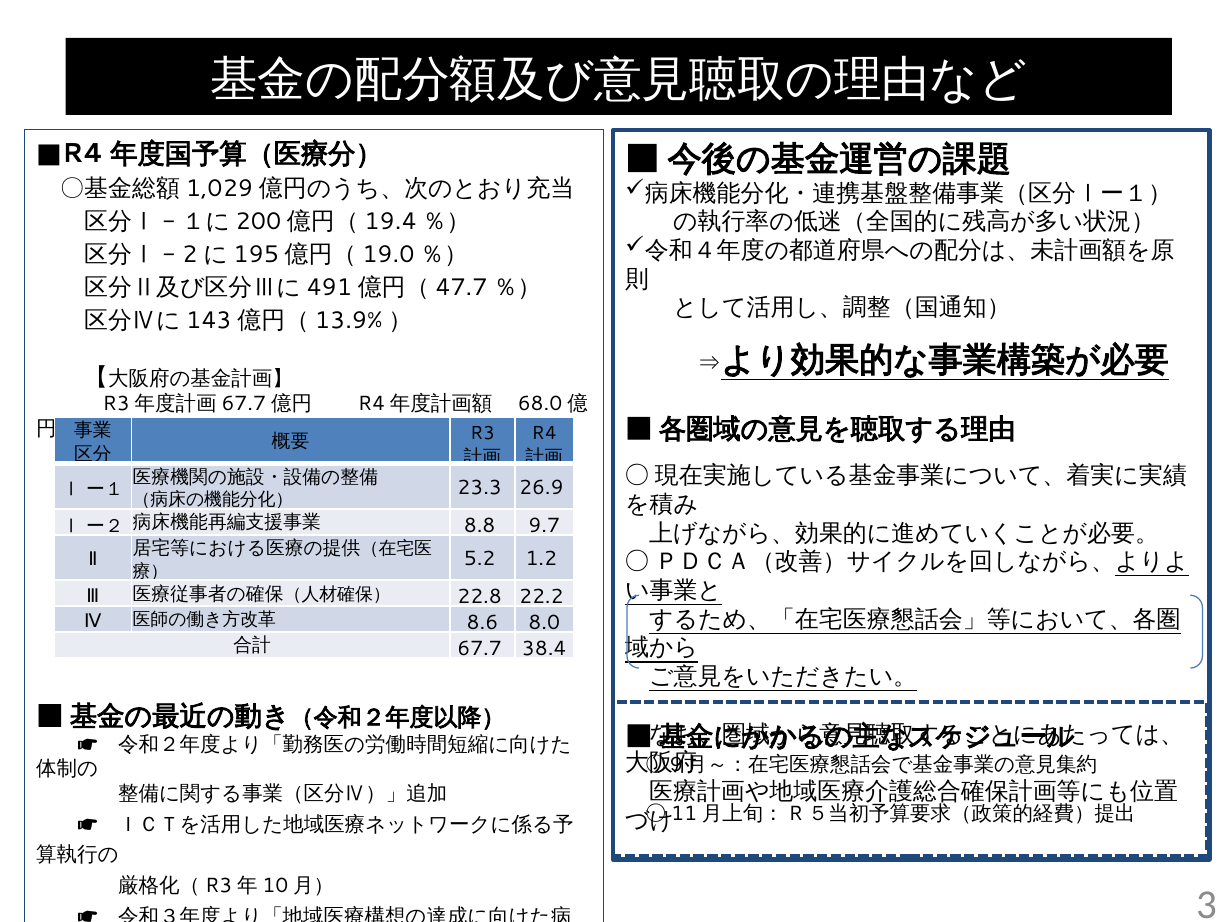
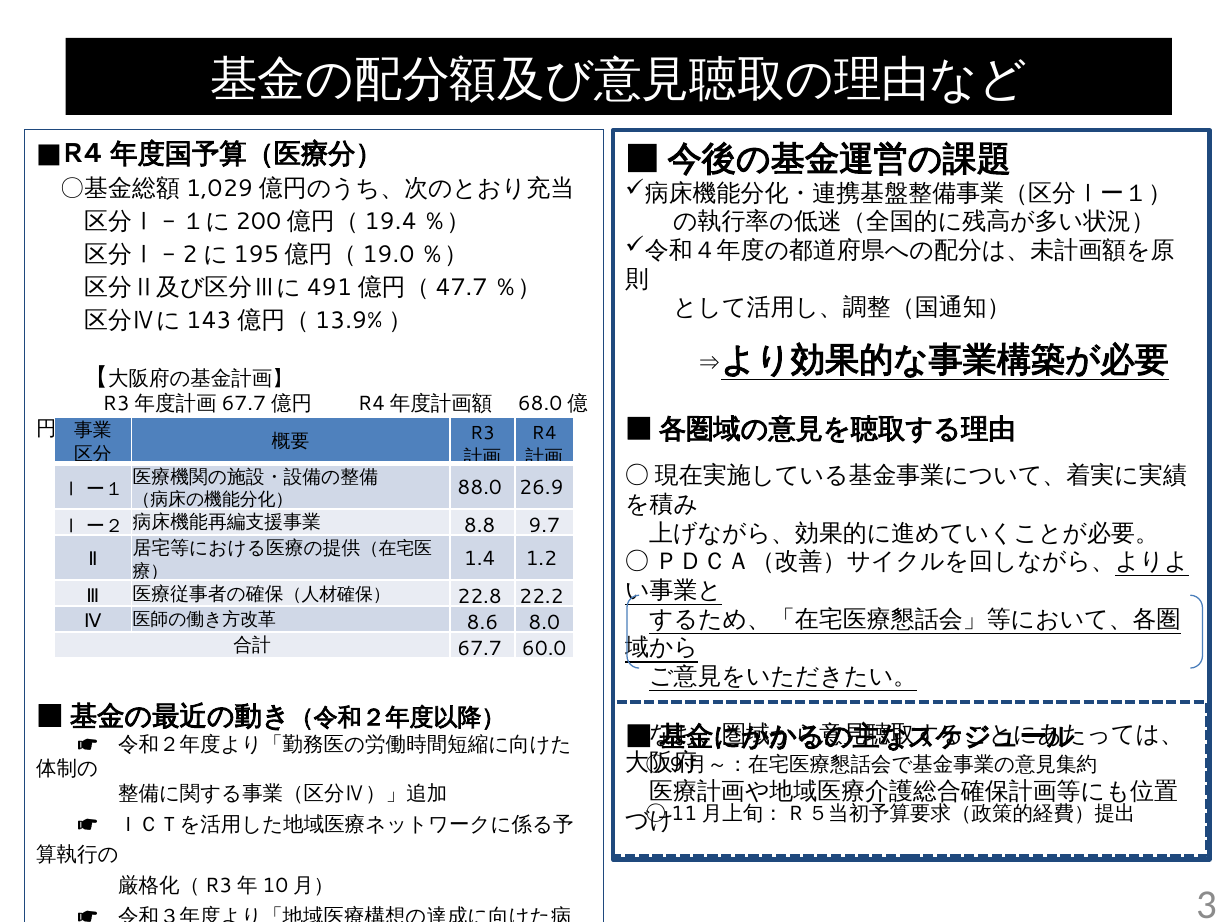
23.3: 23.3 -> 88.0
5.2: 5.2 -> 1.4
38.4: 38.4 -> 60.0
